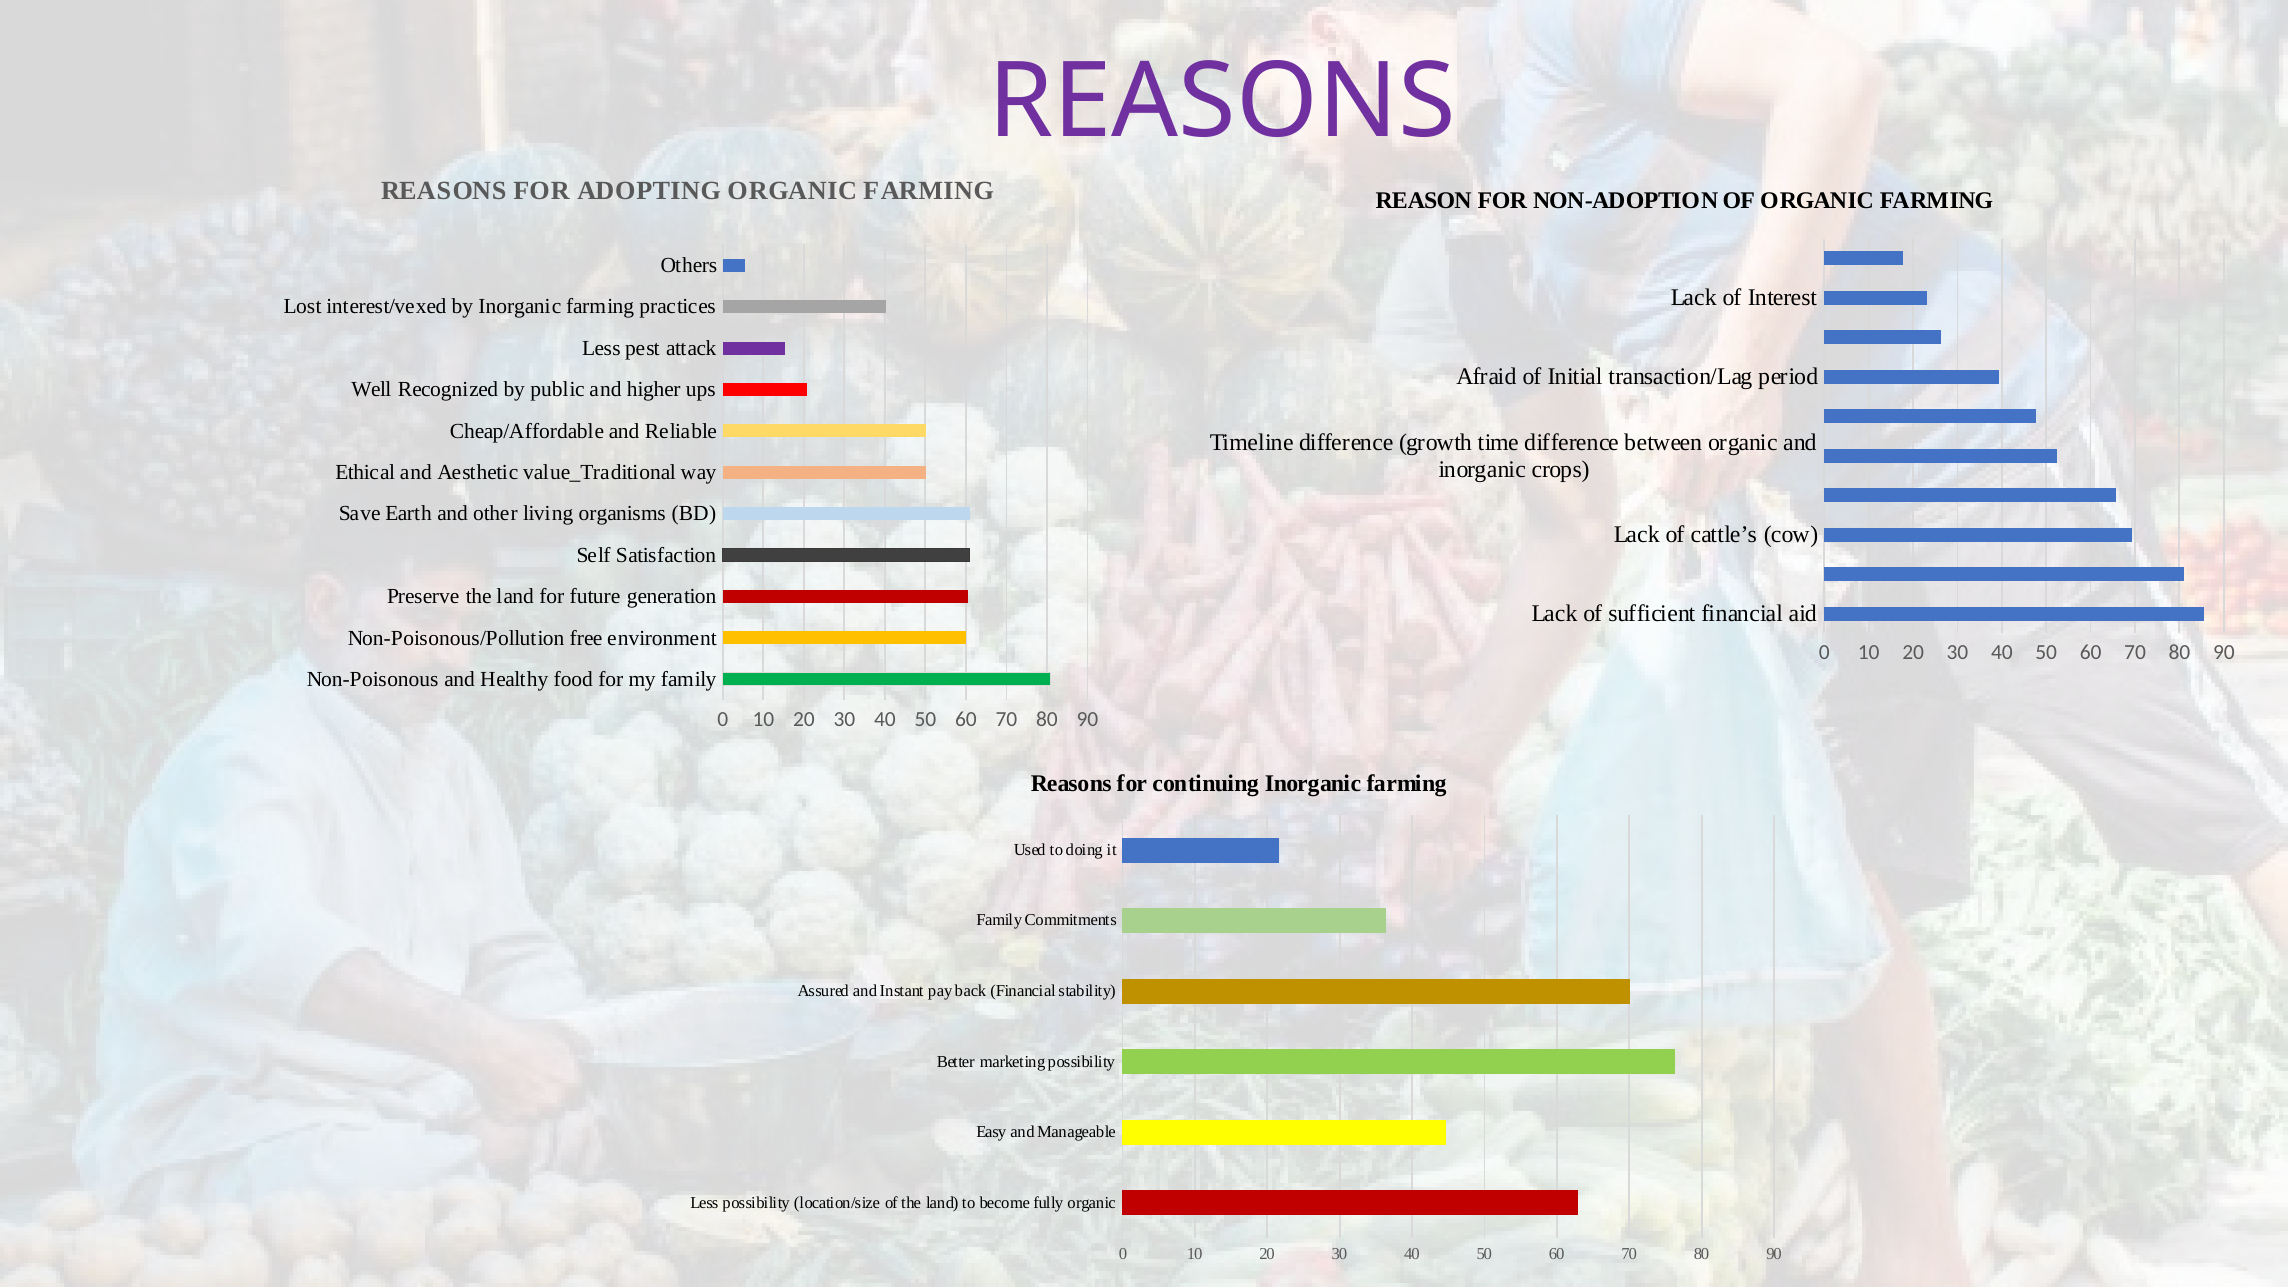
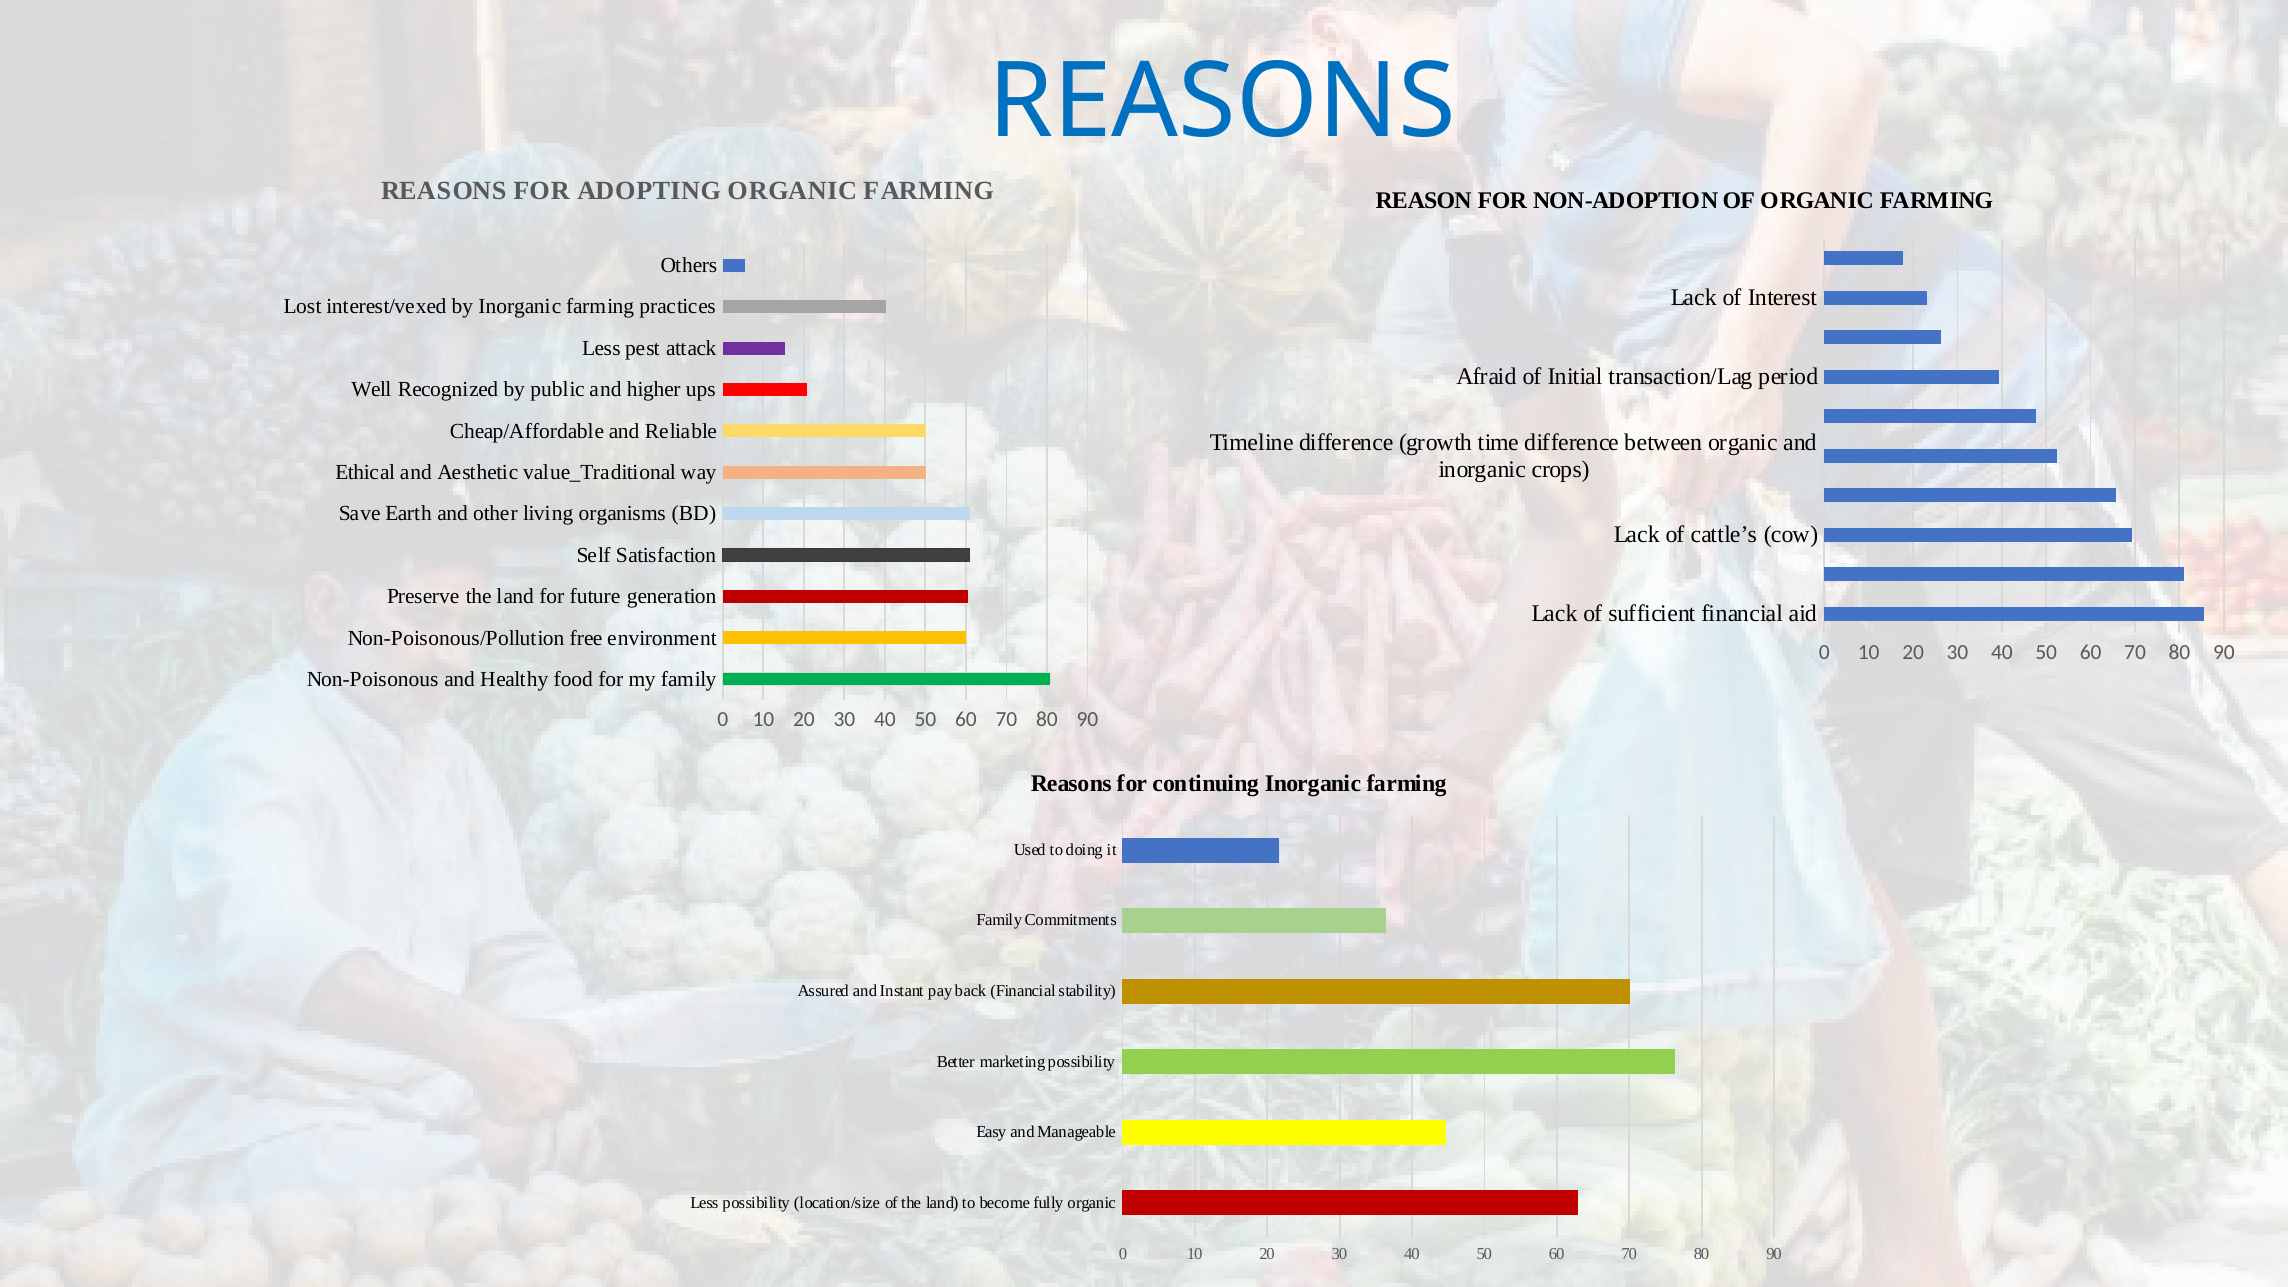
REASONS at (1222, 102) colour: purple -> blue
